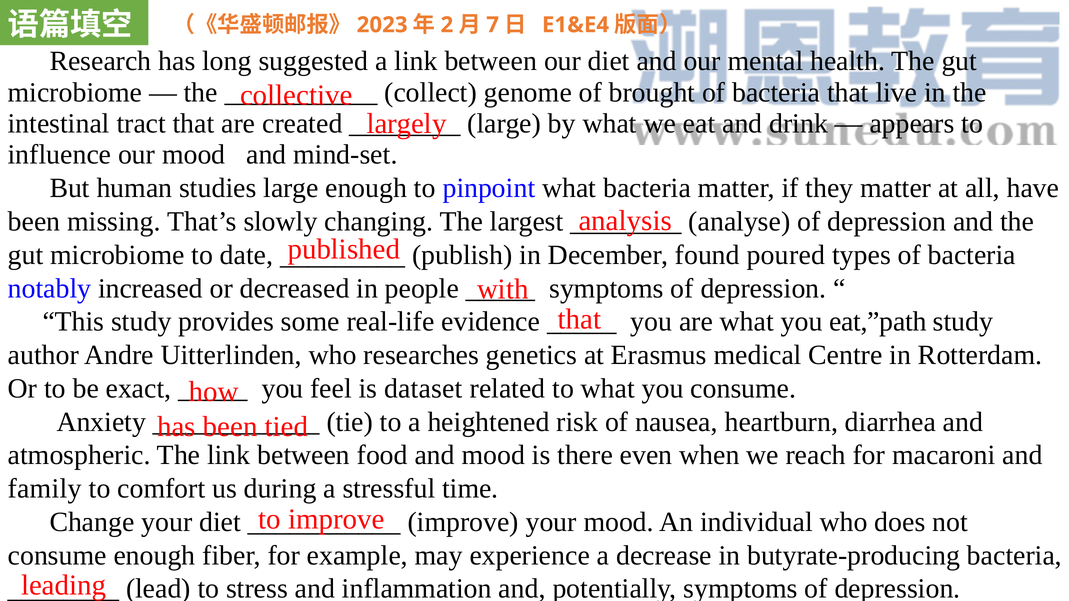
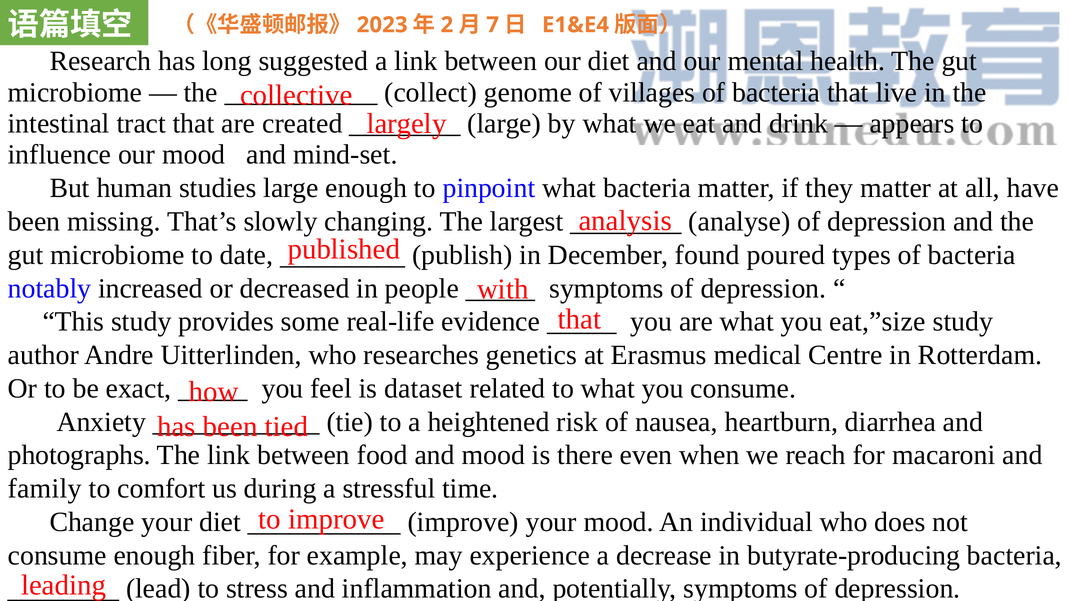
brought: brought -> villages
eat,”path: eat,”path -> eat,”size
atmospheric: atmospheric -> photographs
